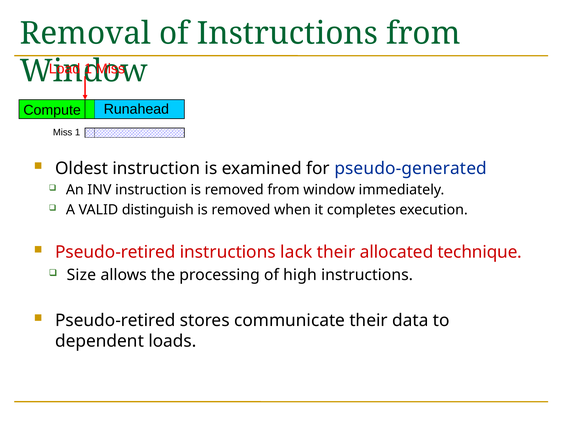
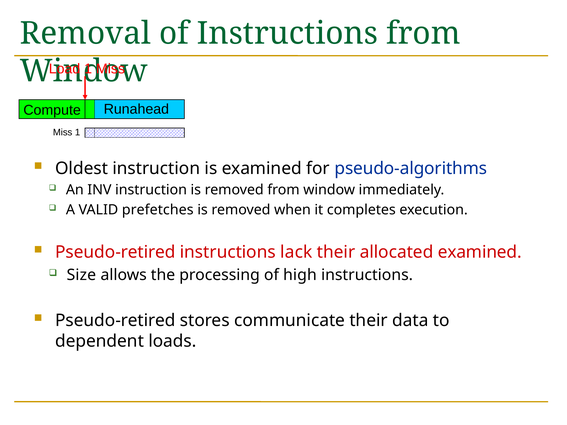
pseudo-generated: pseudo-generated -> pseudo-algorithms
distinguish: distinguish -> prefetches
allocated technique: technique -> examined
